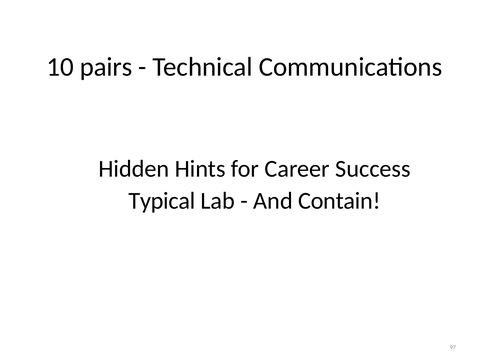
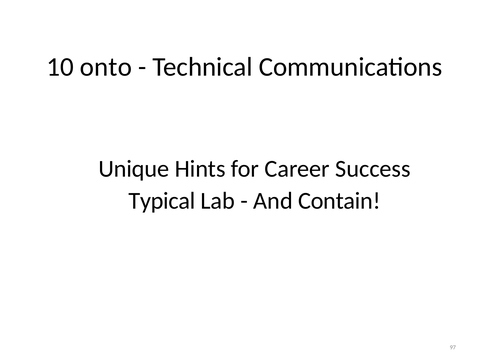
pairs: pairs -> onto
Hidden: Hidden -> Unique
